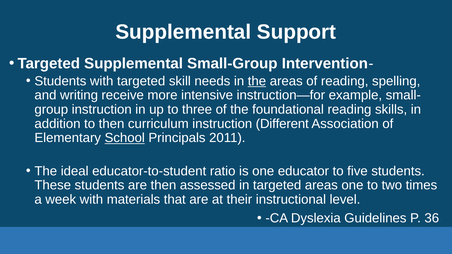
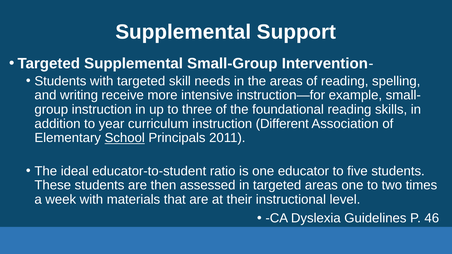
the at (257, 81) underline: present -> none
to then: then -> year
36: 36 -> 46
